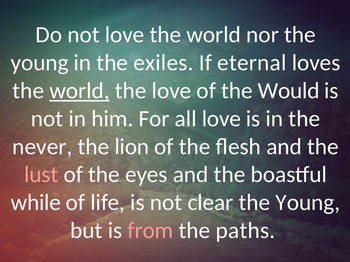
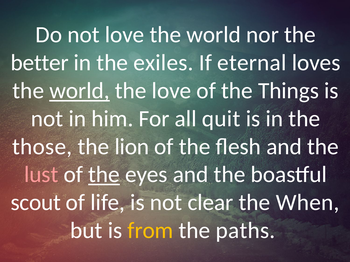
young at (40, 63): young -> better
Would: Would -> Things
all love: love -> quit
never: never -> those
the at (104, 175) underline: none -> present
while: while -> scout
Young at (308, 203): Young -> When
from colour: pink -> yellow
